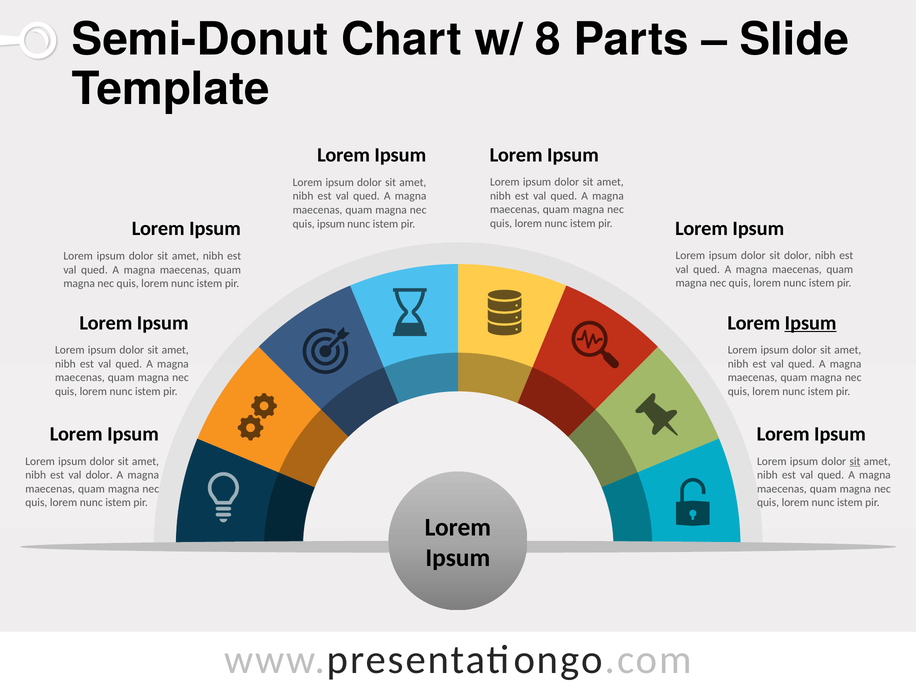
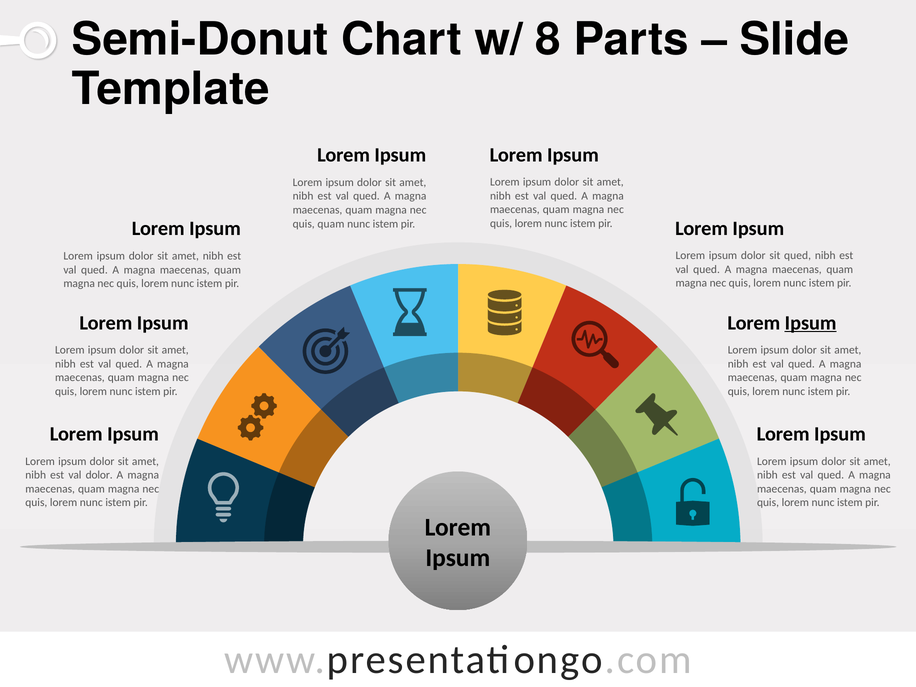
quis ipsum: ipsum -> quam
sit dolor: dolor -> qued
sit at (855, 461) underline: present -> none
